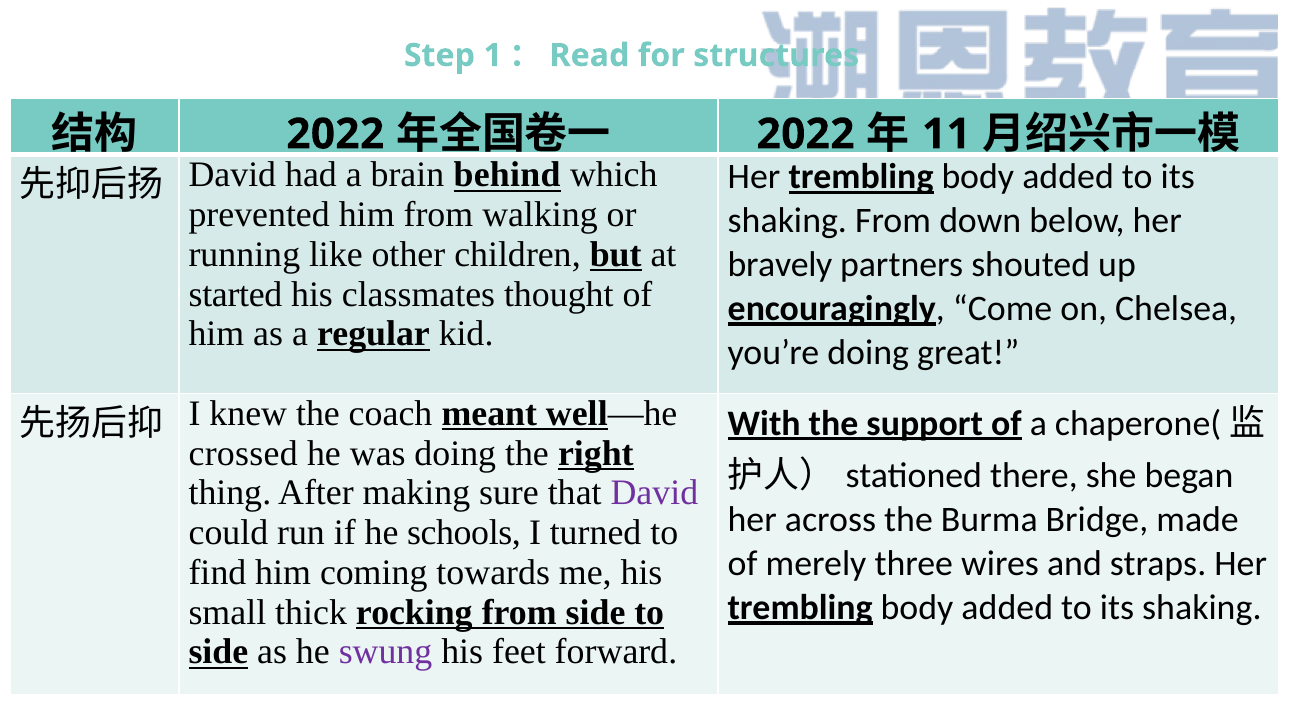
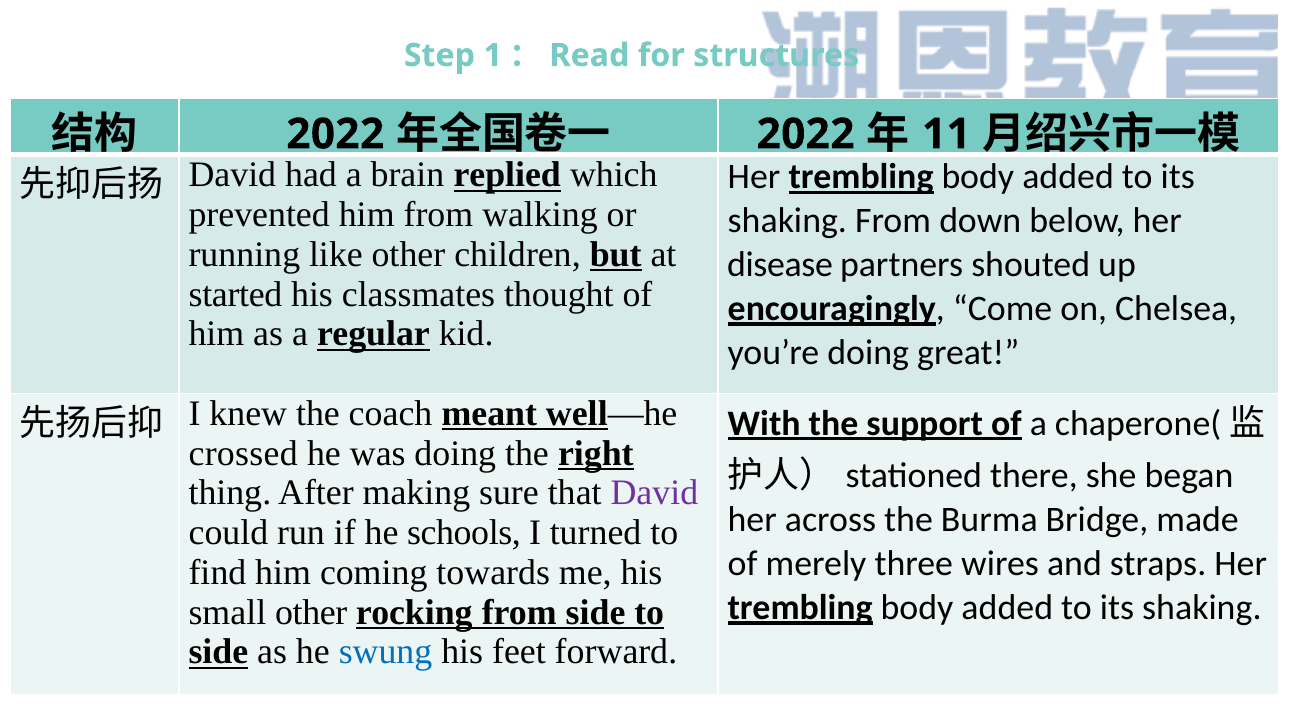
behind: behind -> replied
bravely: bravely -> disease
small thick: thick -> other
swung colour: purple -> blue
